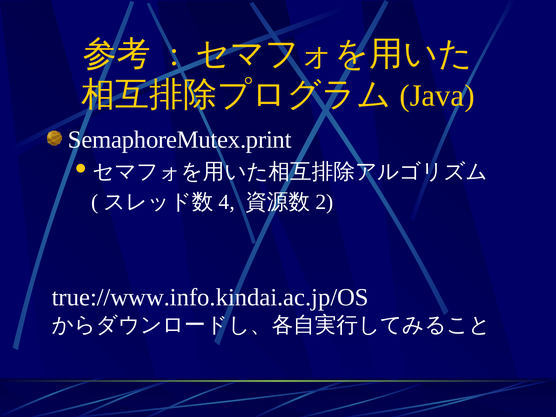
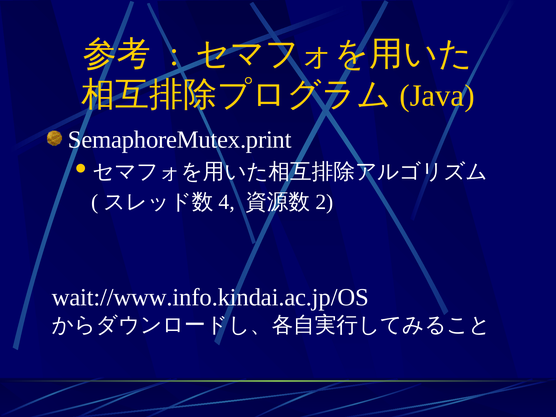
true://www.info.kindai.ac.jp/OS: true://www.info.kindai.ac.jp/OS -> wait://www.info.kindai.ac.jp/OS
